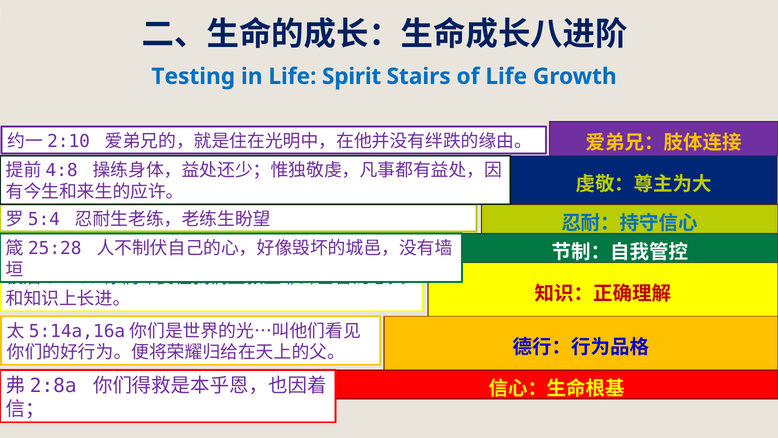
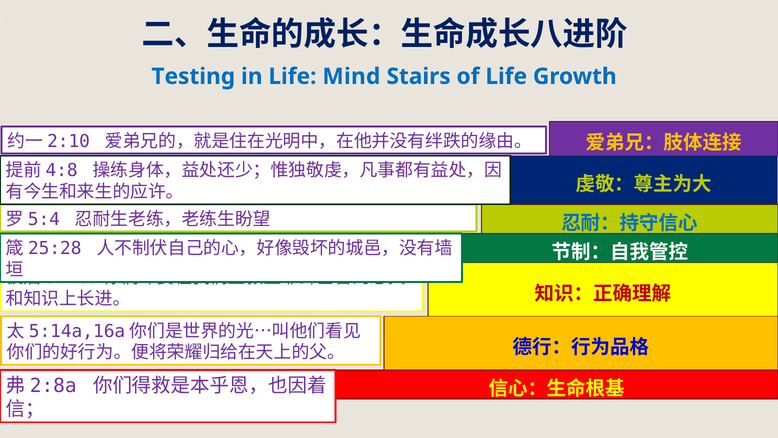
Spirit: Spirit -> Mind
